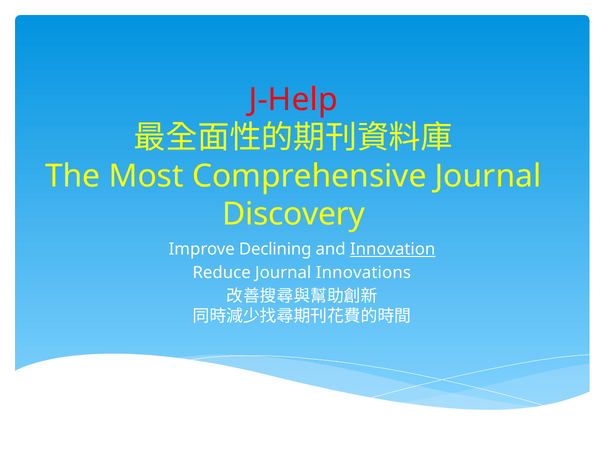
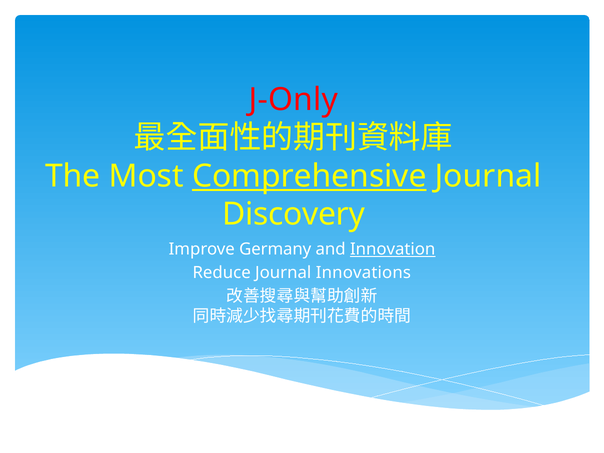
J-Help: J-Help -> J-Only
Comprehensive underline: none -> present
Declining: Declining -> Germany
